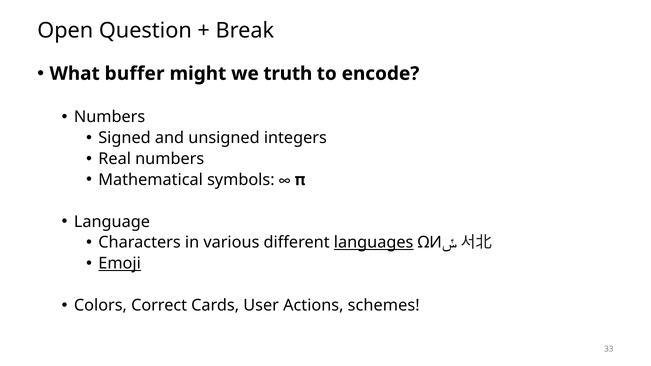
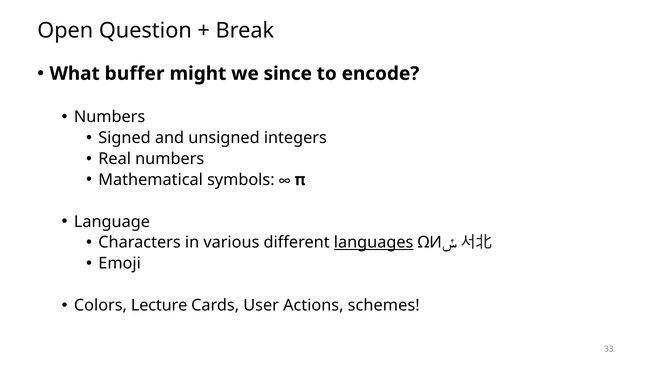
truth: truth -> since
Emoji underline: present -> none
Correct: Correct -> Lecture
